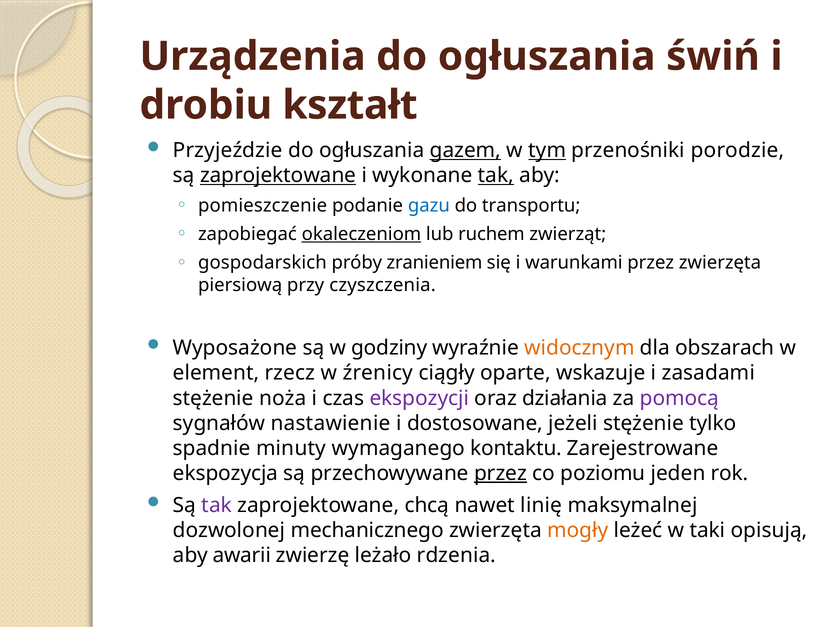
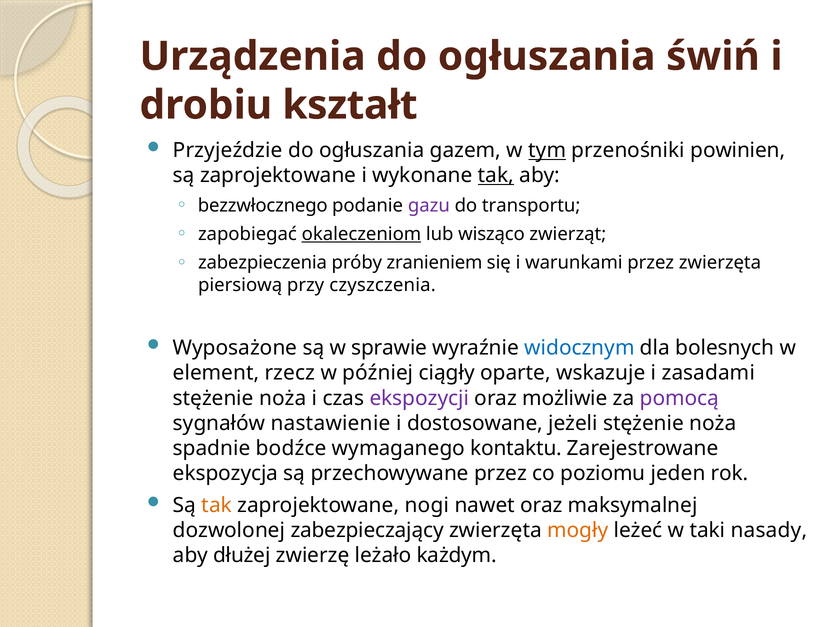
gazem underline: present -> none
porodzie: porodzie -> powinien
zaprojektowane at (278, 176) underline: present -> none
pomieszczenie: pomieszczenie -> bezzwłocznego
gazu colour: blue -> purple
ruchem: ruchem -> wisząco
gospodarskich: gospodarskich -> zabezpieczenia
godziny: godziny -> sprawie
widocznym colour: orange -> blue
obszarach: obszarach -> bolesnych
źrenicy: źrenicy -> później
działania: działania -> możliwie
jeżeli stężenie tylko: tylko -> noża
minuty: minuty -> bodźce
przez at (500, 473) underline: present -> none
tak at (217, 505) colour: purple -> orange
chcą: chcą -> nogi
nawet linię: linię -> oraz
mechanicznego: mechanicznego -> zabezpieczający
opisują: opisują -> nasady
awarii: awarii -> dłużej
rdzenia: rdzenia -> każdym
